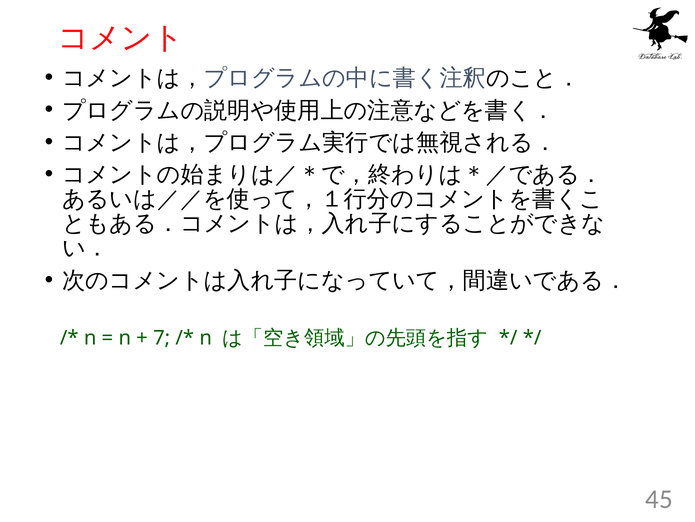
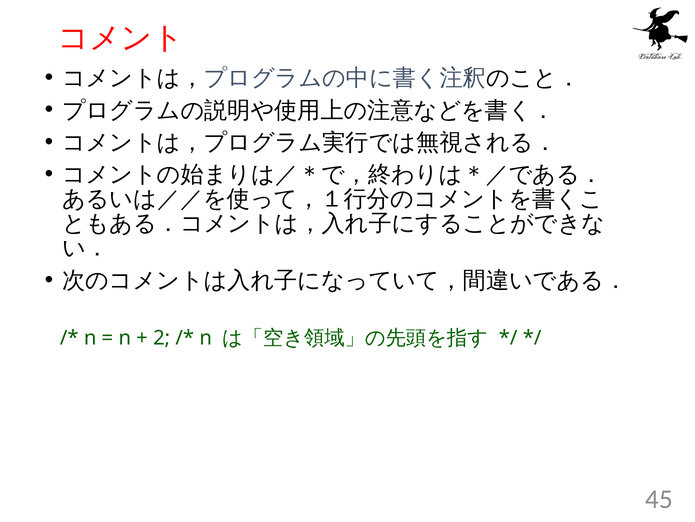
7: 7 -> 2
